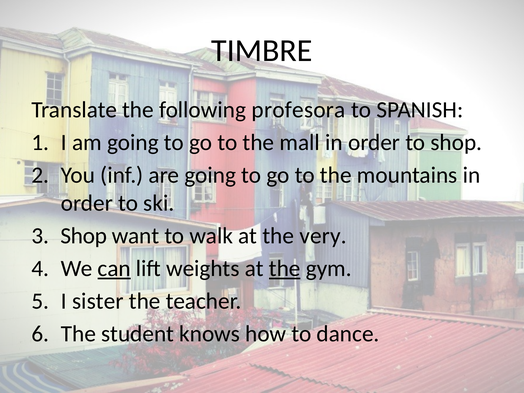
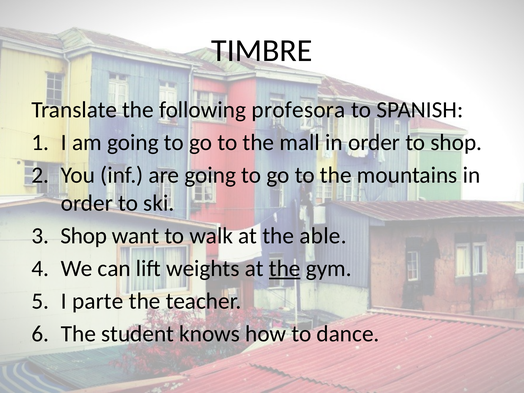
very: very -> able
can underline: present -> none
sister: sister -> parte
